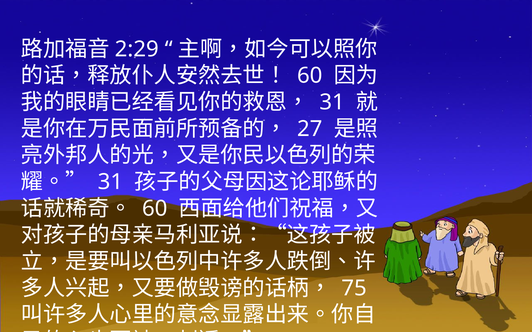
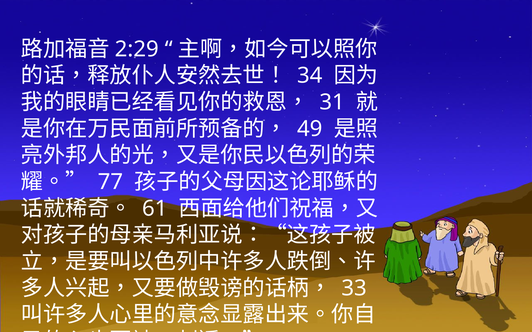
60 at (310, 76): 60 -> 34
27: 27 -> 49
31 at (110, 182): 31 -> 77
60 at (155, 209): 60 -> 61
75: 75 -> 33
